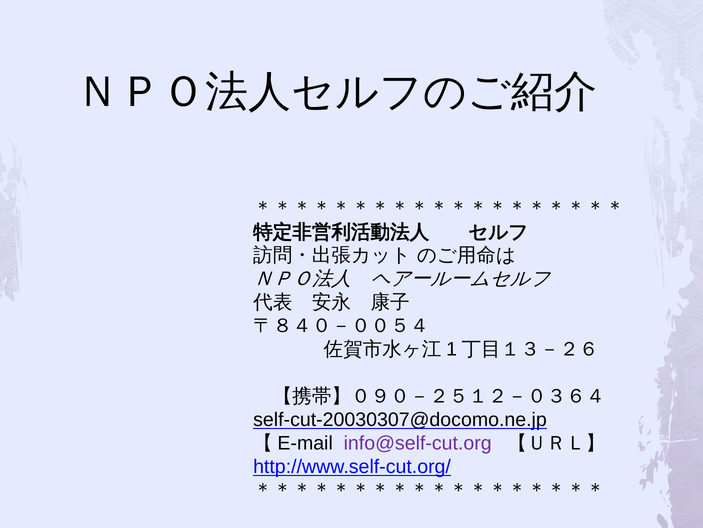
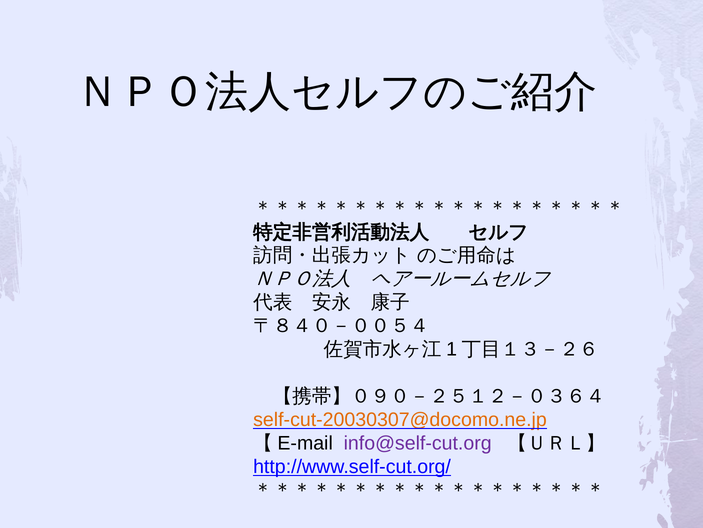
self-cut-20030307@docomo.ne.jp colour: black -> orange
